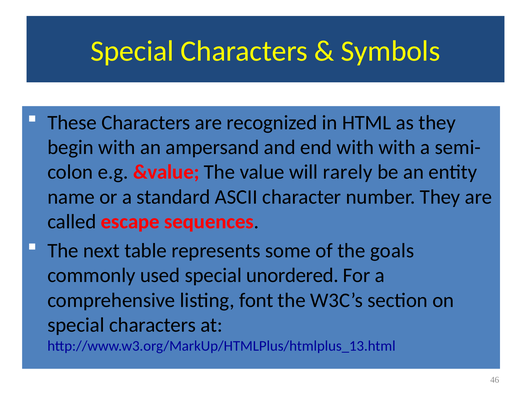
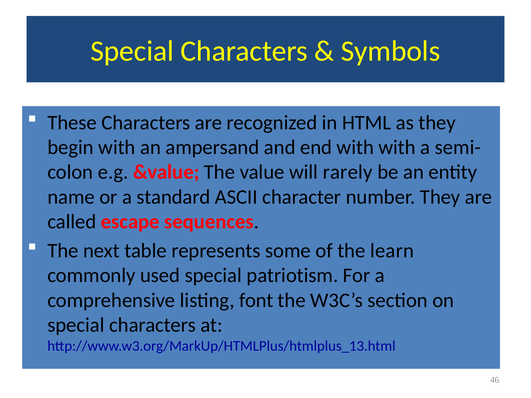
goals: goals -> learn
unordered: unordered -> patriotism
